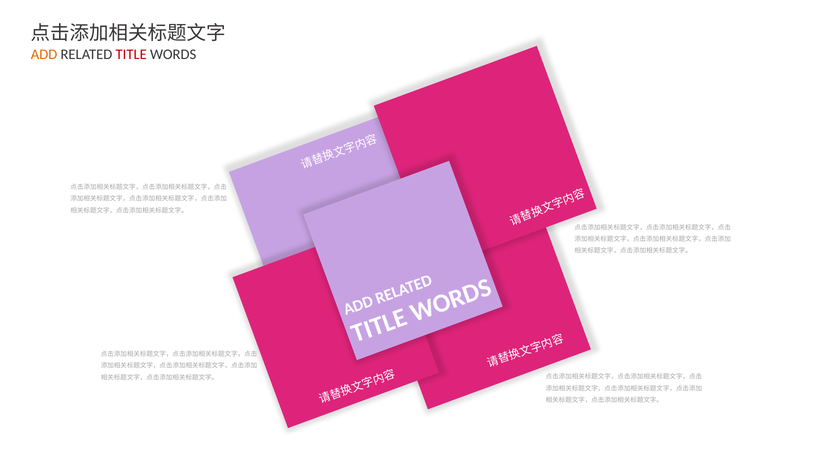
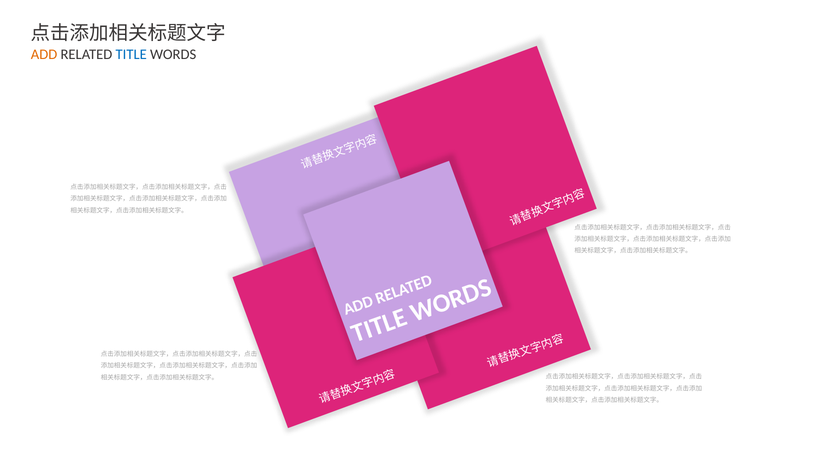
TITLE colour: red -> blue
